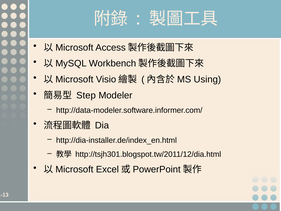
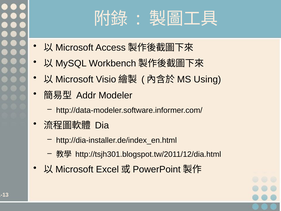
Step: Step -> Addr
